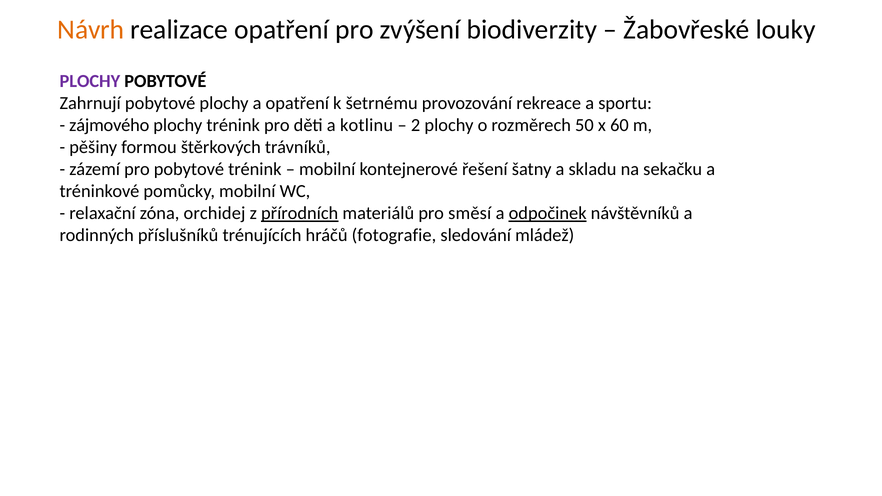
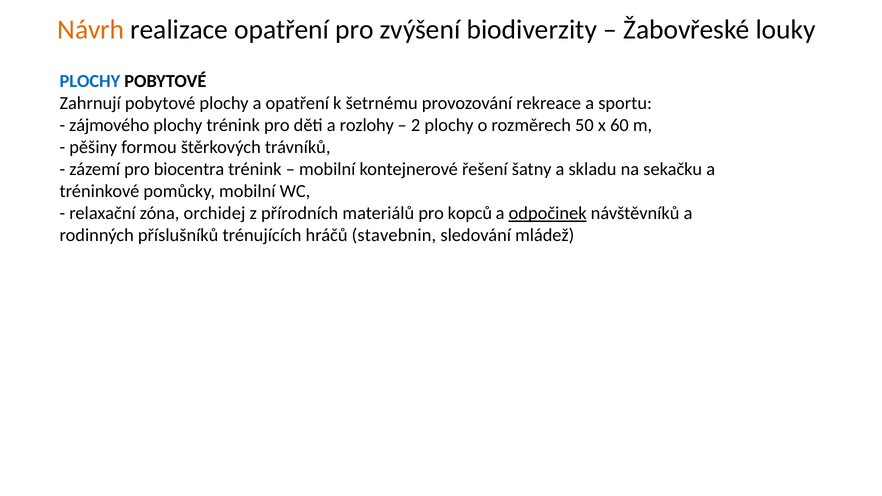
PLOCHY at (90, 81) colour: purple -> blue
kotlinu: kotlinu -> rozlohy
pro pobytové: pobytové -> biocentra
přírodních underline: present -> none
směsí: směsí -> kopců
fotografie: fotografie -> stavebnin
